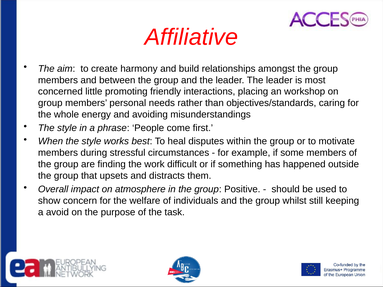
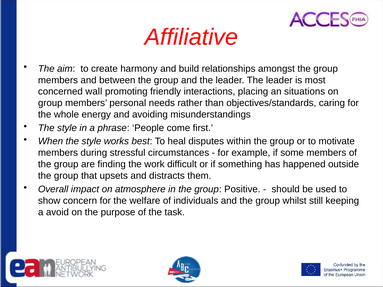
little: little -> wall
workshop: workshop -> situations
